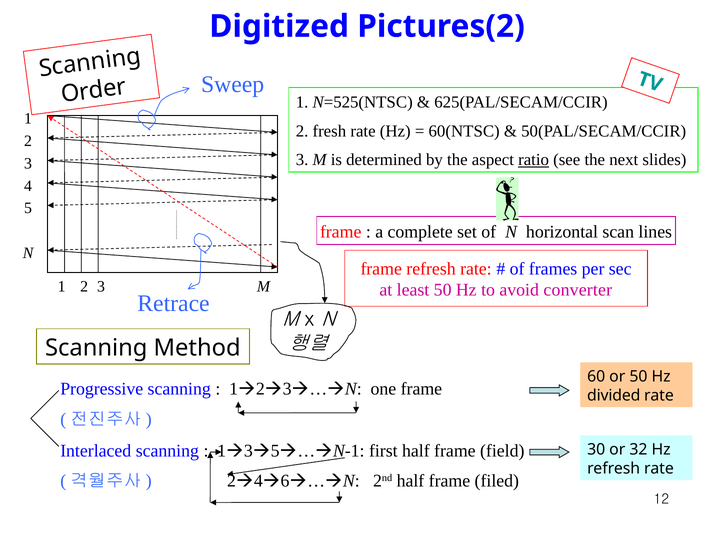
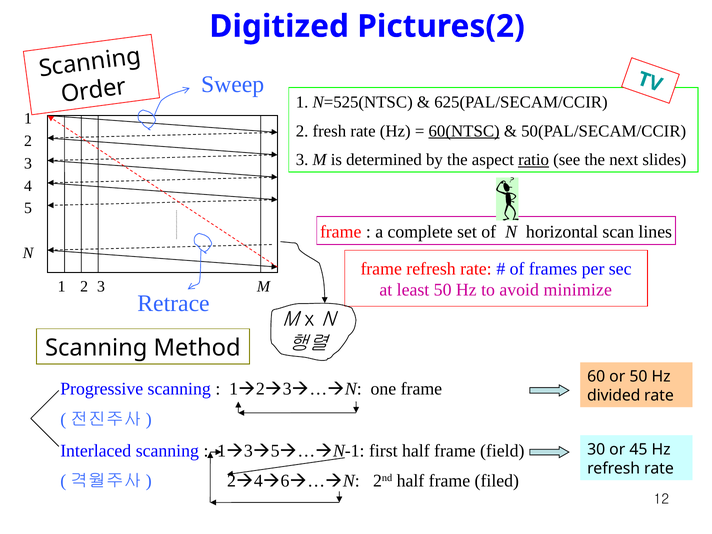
60(NTSC underline: none -> present
converter: converter -> minimize
32: 32 -> 45
